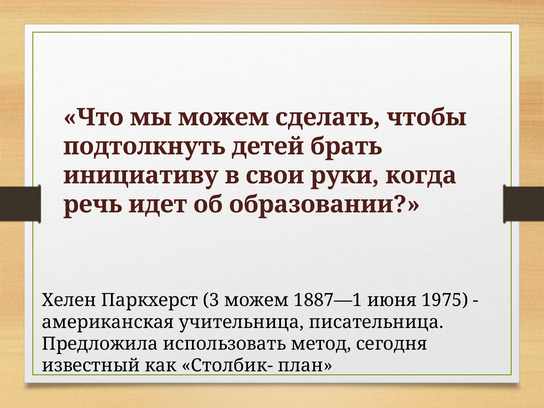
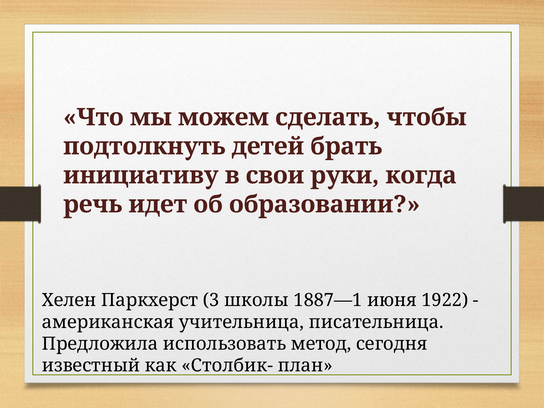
3 можем: можем -> школы
1975: 1975 -> 1922
